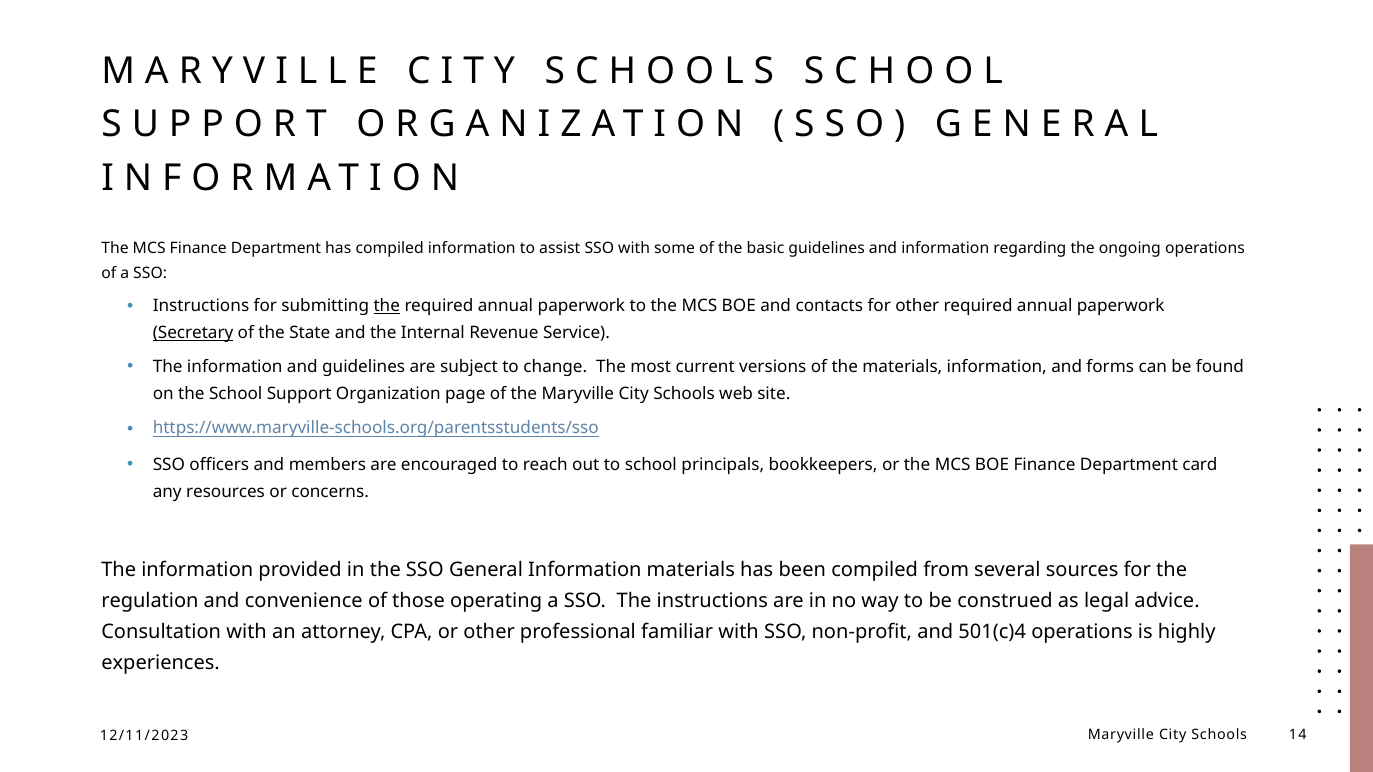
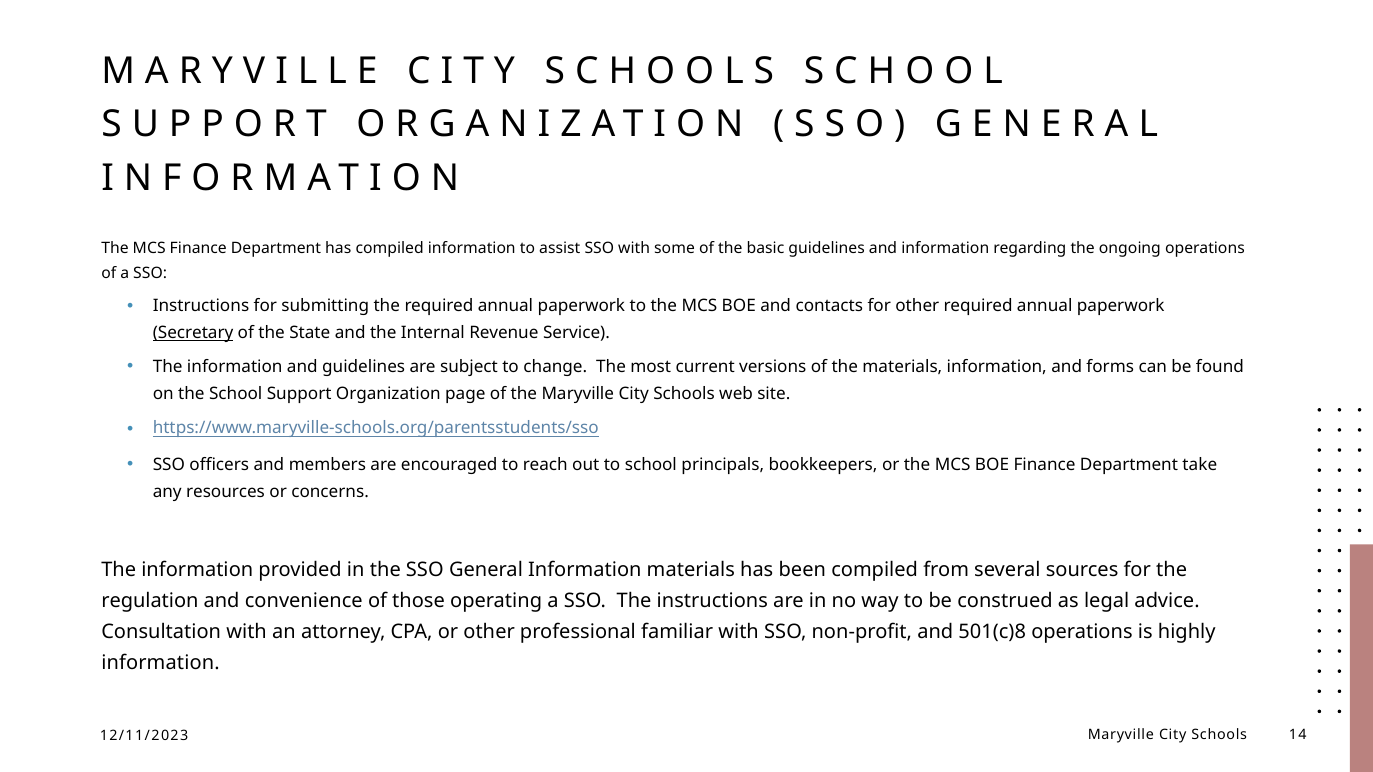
the at (387, 306) underline: present -> none
card: card -> take
501(c)4: 501(c)4 -> 501(c)8
experiences at (161, 663): experiences -> information
